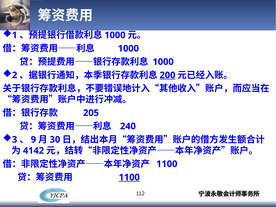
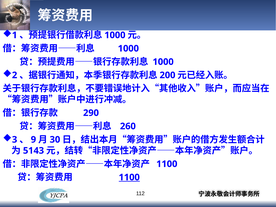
200 underline: present -> none
205: 205 -> 290
240: 240 -> 260
4142: 4142 -> 5143
